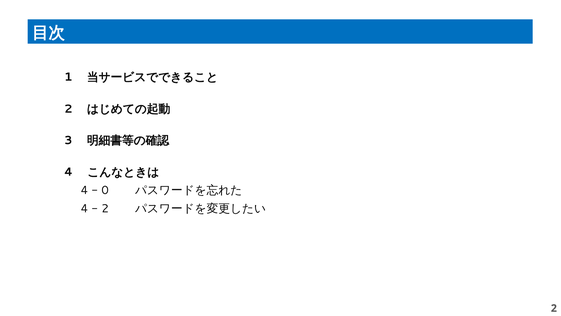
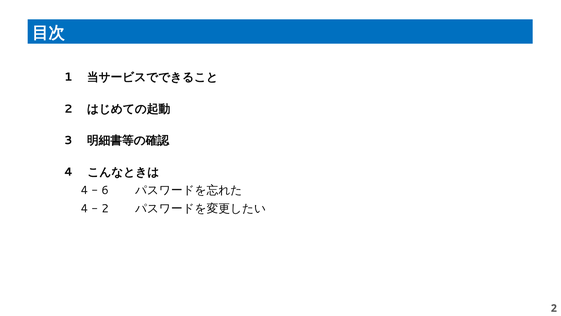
0: 0 -> 6
